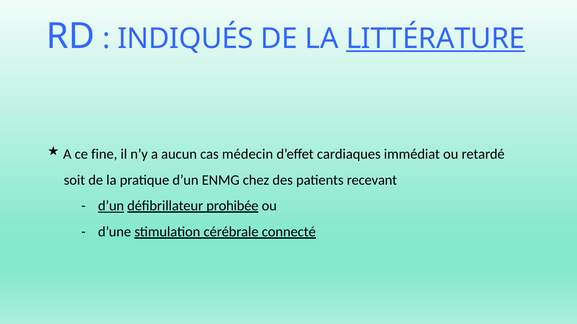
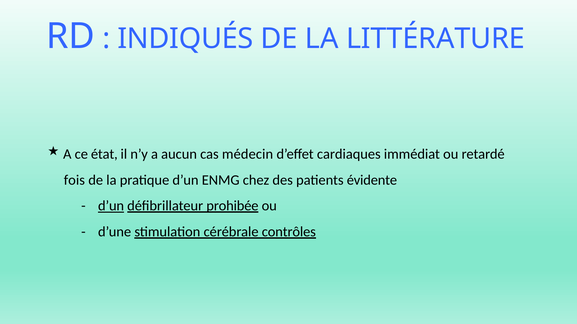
LITTÉRATURE underline: present -> none
fine: fine -> état
soit: soit -> fois
recevant: recevant -> évidente
connecté: connecté -> contrôles
